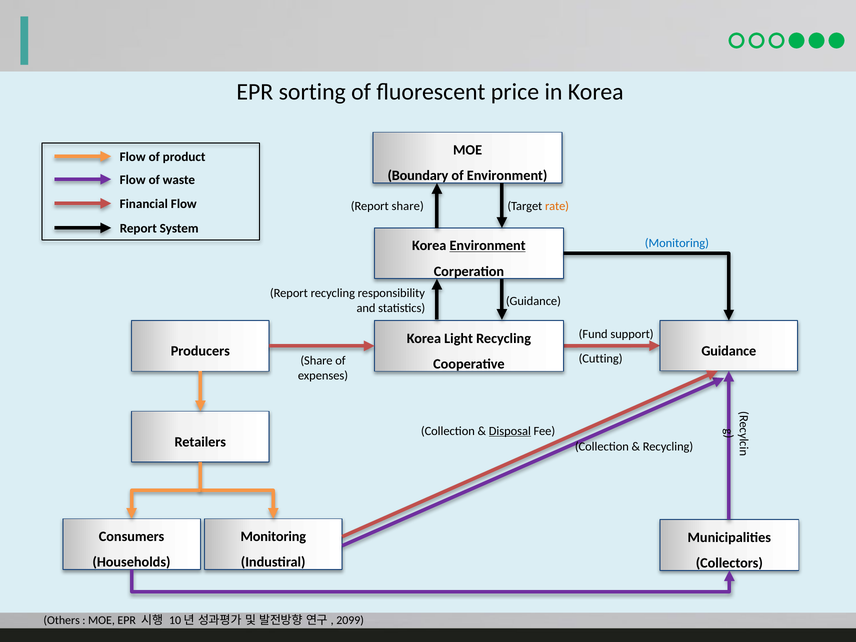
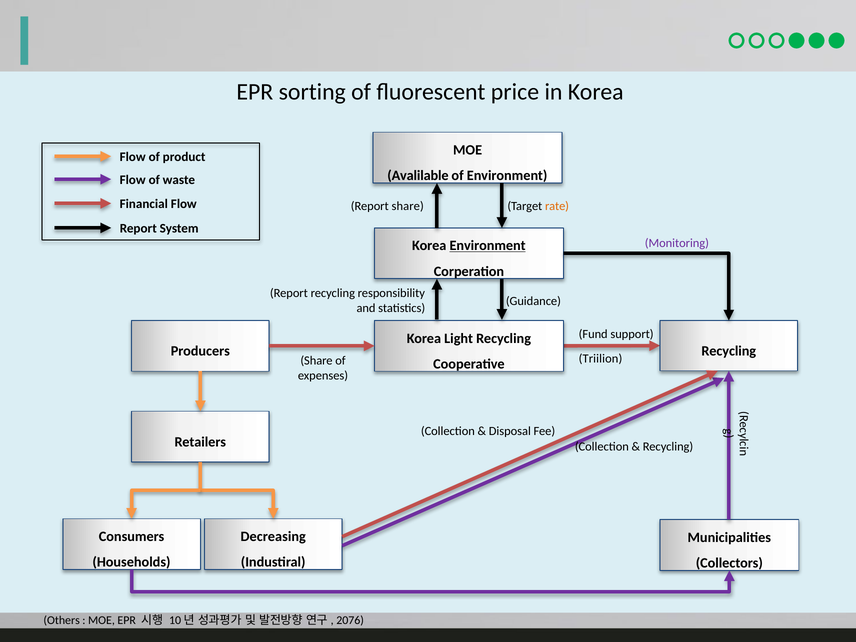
Boundary: Boundary -> Avalilable
Monitoring at (677, 243) colour: blue -> purple
Guidance at (729, 351): Guidance -> Recycling
Cutting: Cutting -> Triilion
Disposal underline: present -> none
Monitoring at (273, 537): Monitoring -> Decreasing
2099: 2099 -> 2076
